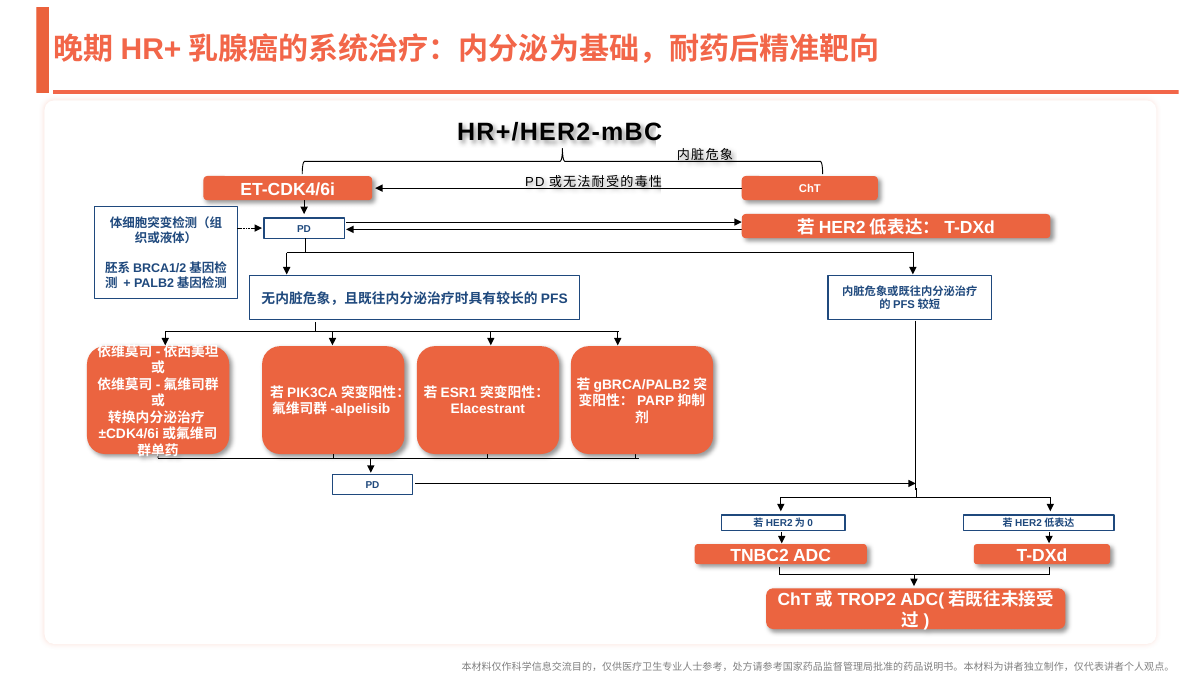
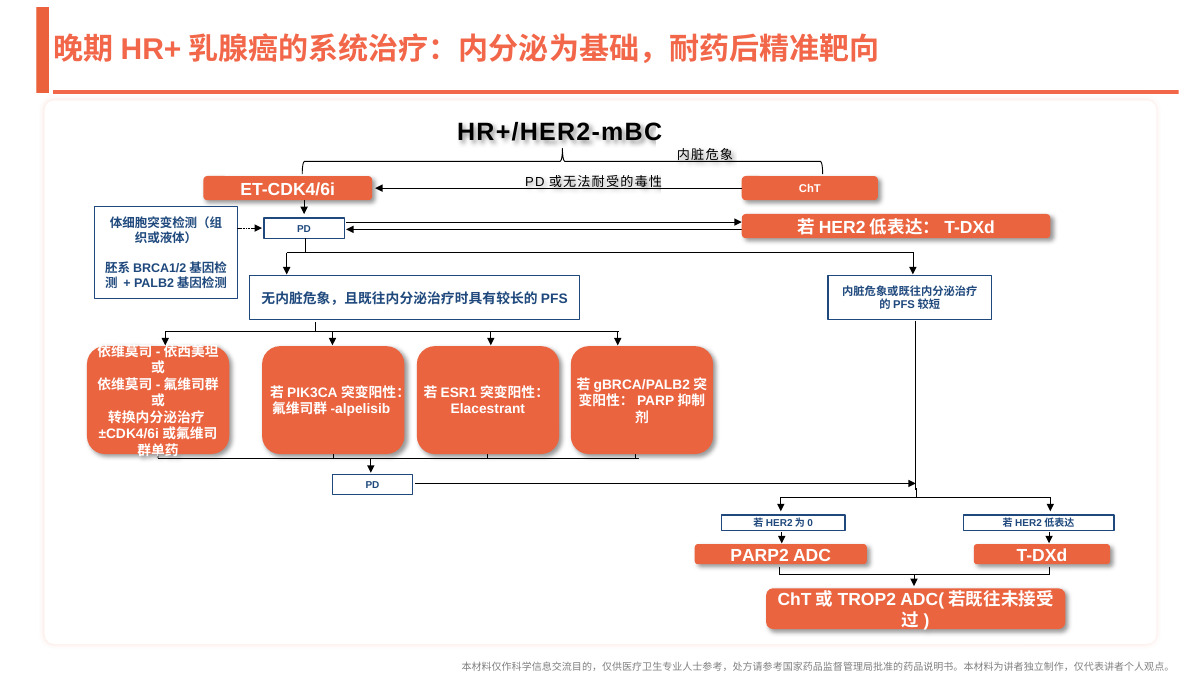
TNBC2: TNBC2 -> PARP2
